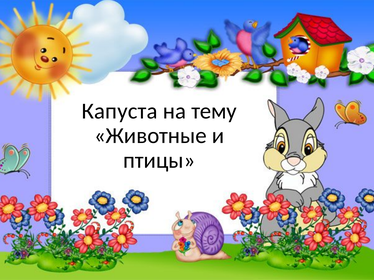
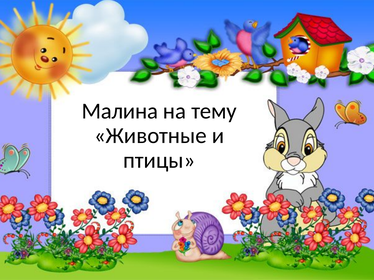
Капуста: Капуста -> Малина
